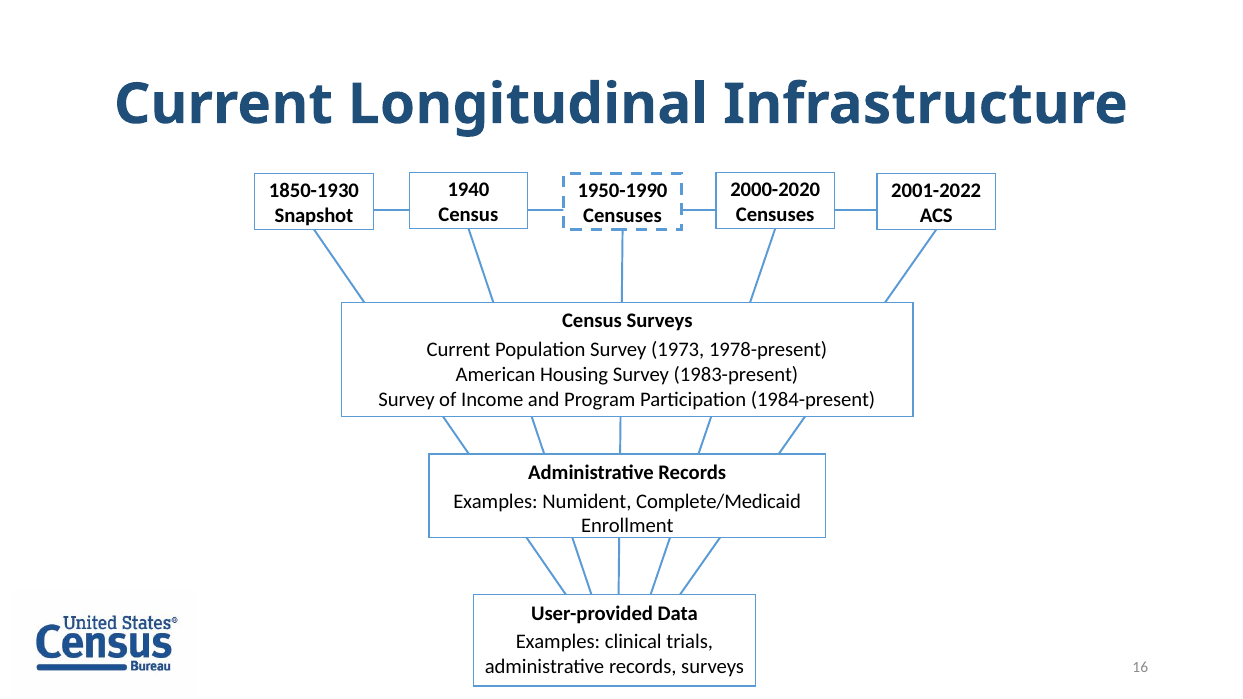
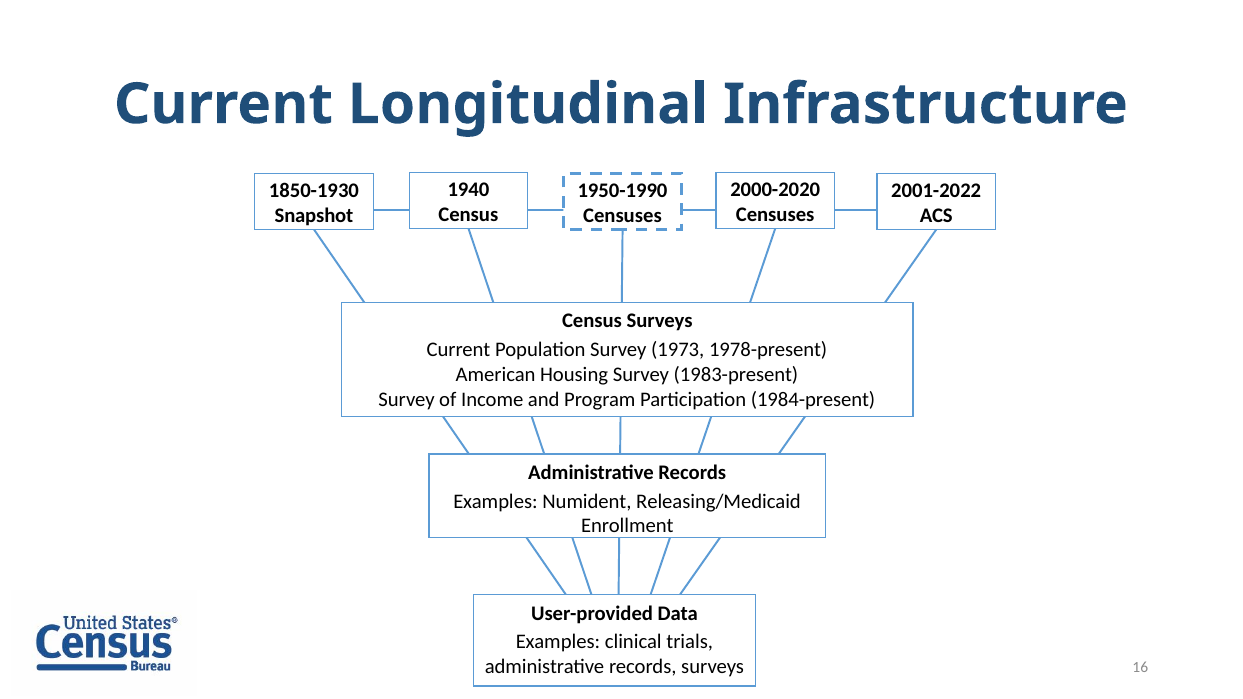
Complete/Medicaid: Complete/Medicaid -> Releasing/Medicaid
